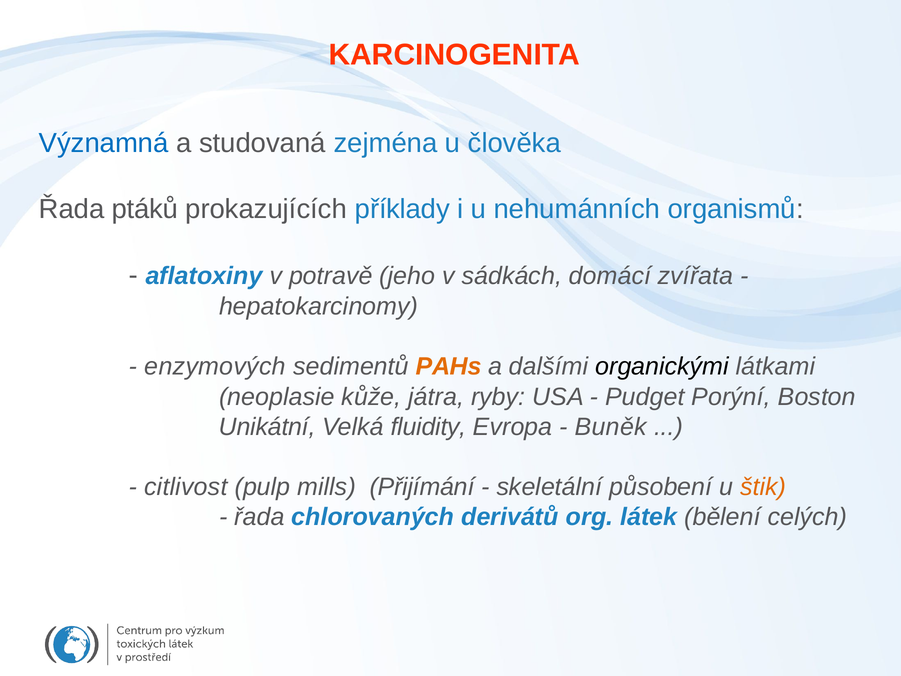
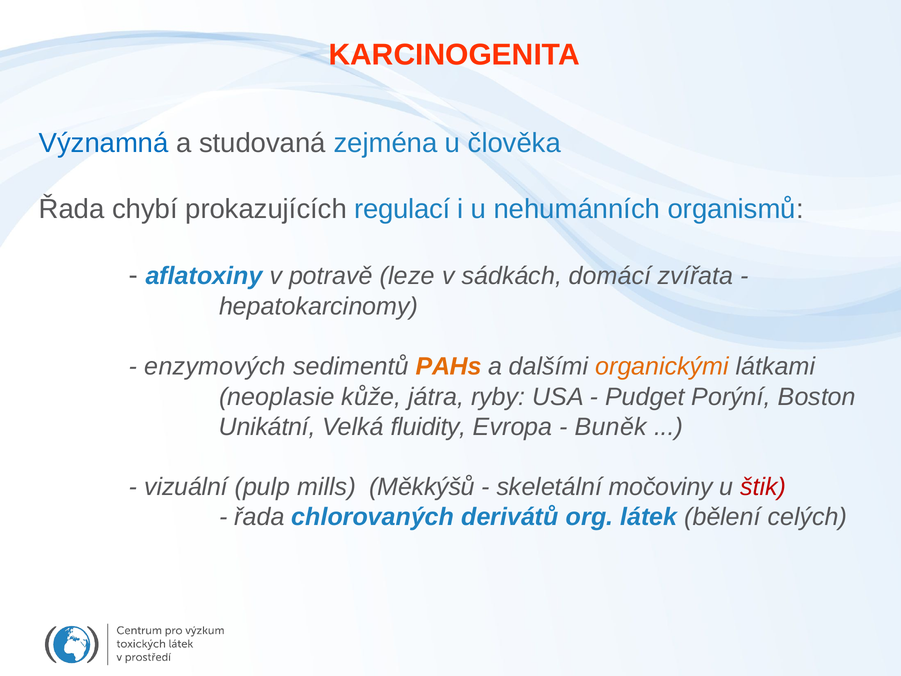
ptáků: ptáků -> chybí
příklady: příklady -> regulací
jeho: jeho -> leze
organickými colour: black -> orange
citlivost: citlivost -> vizuální
Přijímání: Přijímání -> Měkkýšů
působení: působení -> močoviny
štik colour: orange -> red
